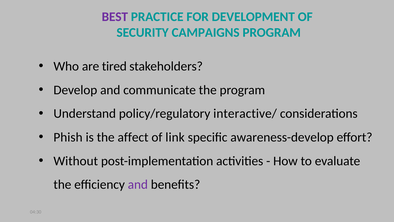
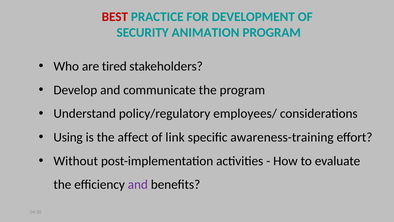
BEST colour: purple -> red
CAMPAIGNS: CAMPAIGNS -> ANIMATION
interactive/: interactive/ -> employees/
Phish: Phish -> Using
awareness-develop: awareness-develop -> awareness-training
